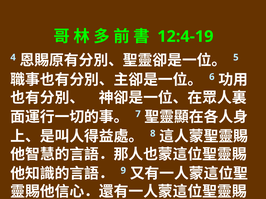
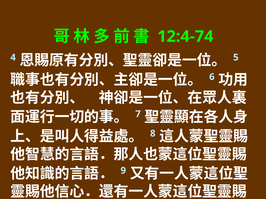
12:4-19: 12:4-19 -> 12:4-74
